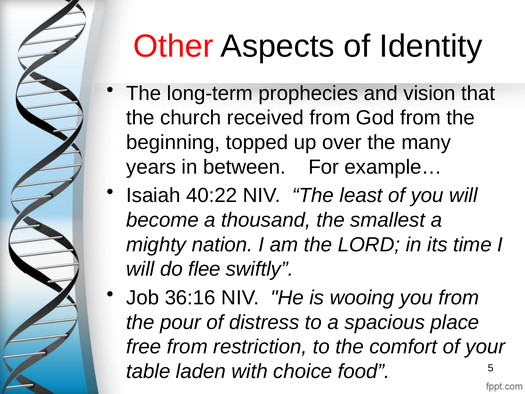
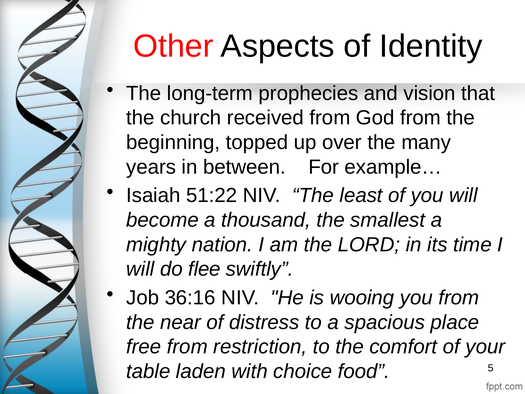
40:22: 40:22 -> 51:22
pour: pour -> near
